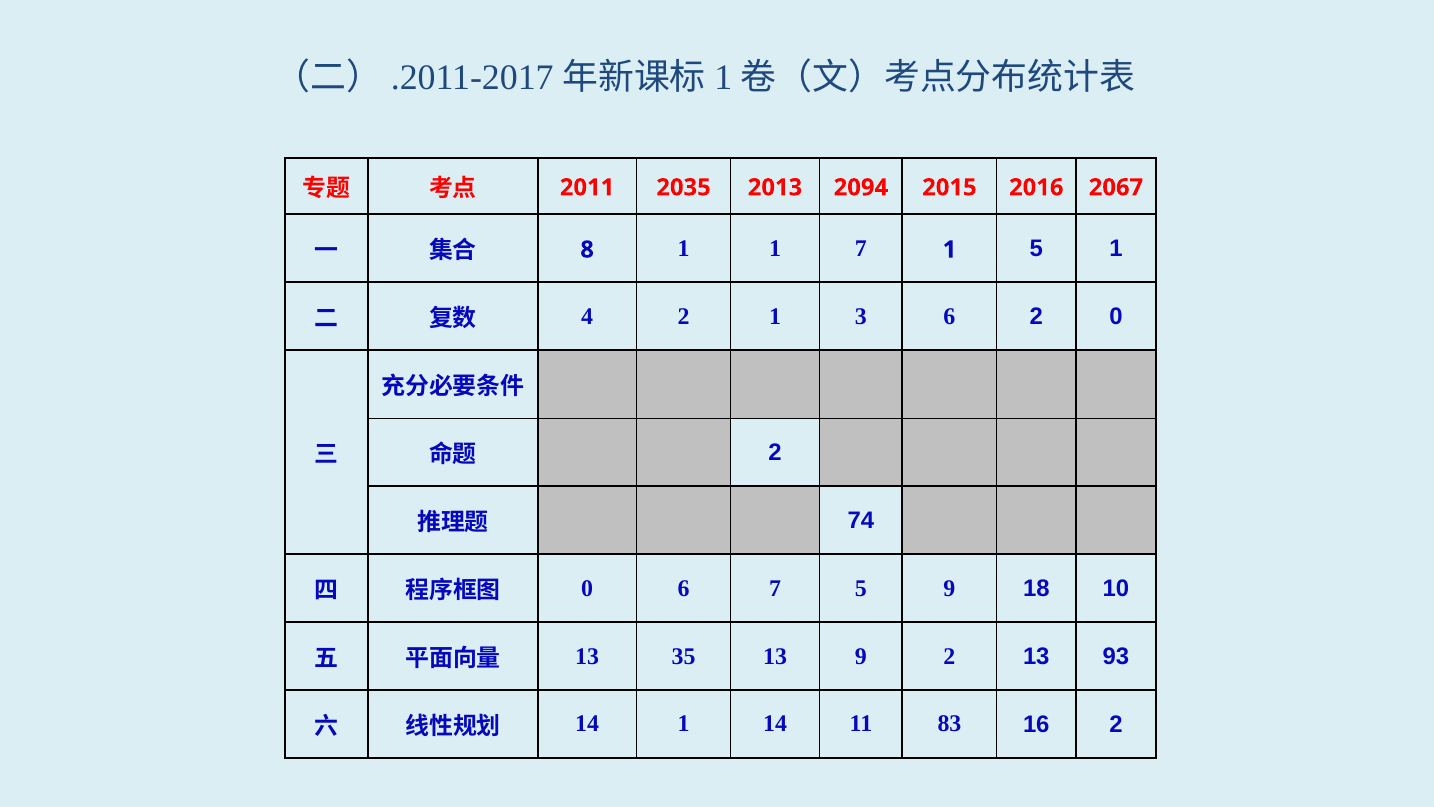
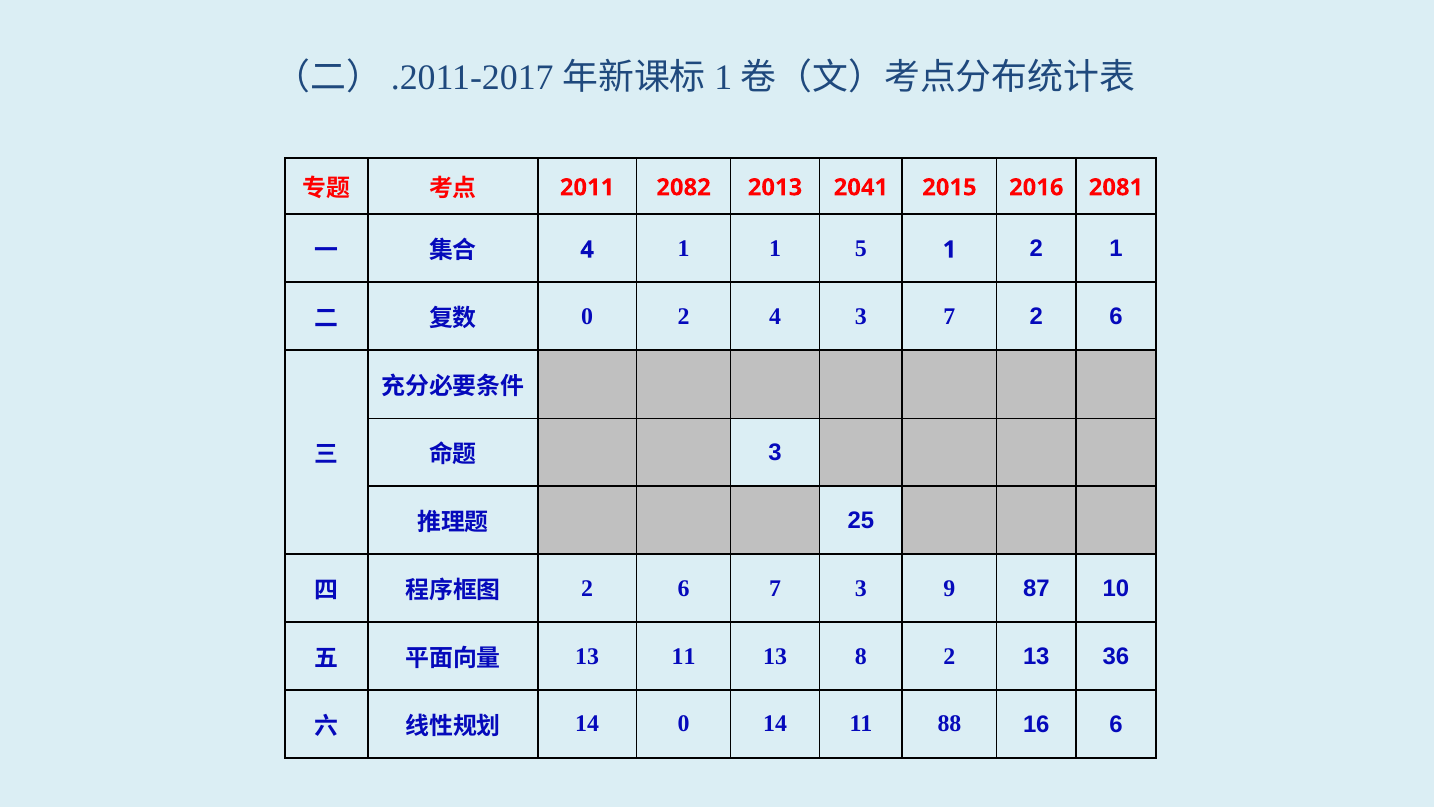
2035: 2035 -> 2082
2094: 2094 -> 2041
2067: 2067 -> 2081
8 at (587, 250): 8 -> 4
1 7: 7 -> 5
1 5: 5 -> 2
4 at (587, 316): 4 -> 0
2 1: 1 -> 4
3 6: 6 -> 7
0 at (1116, 317): 0 -> 6
2 at (775, 452): 2 -> 3
74: 74 -> 25
0 at (587, 588): 0 -> 2
7 5: 5 -> 3
18: 18 -> 87
13 35: 35 -> 11
13 9: 9 -> 8
93: 93 -> 36
14 1: 1 -> 0
83: 83 -> 88
16 2: 2 -> 6
